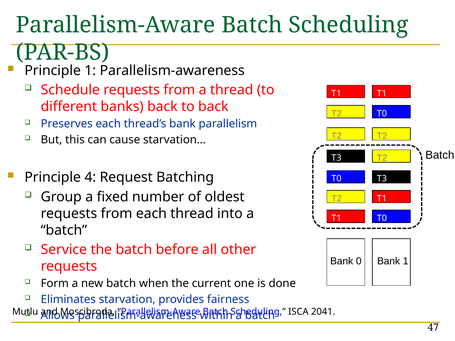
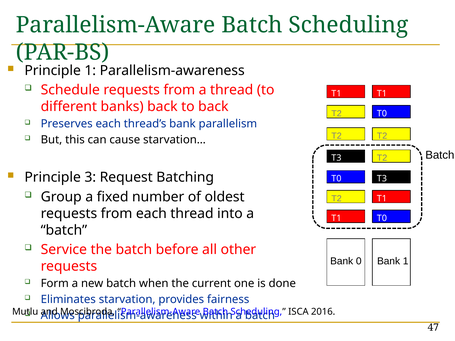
4: 4 -> 3
2041: 2041 -> 2016
